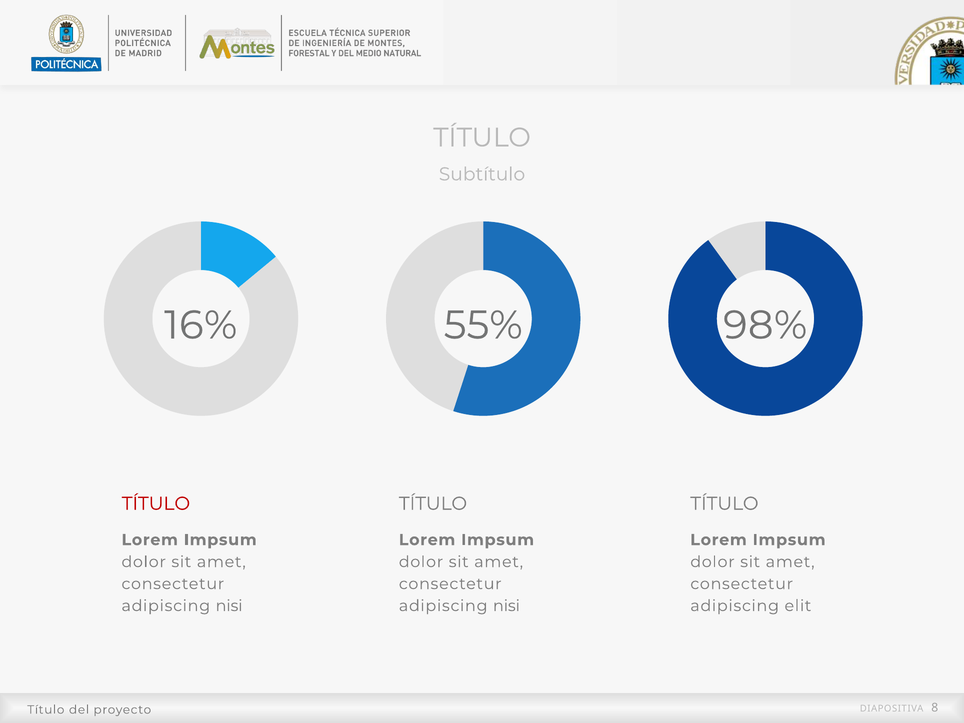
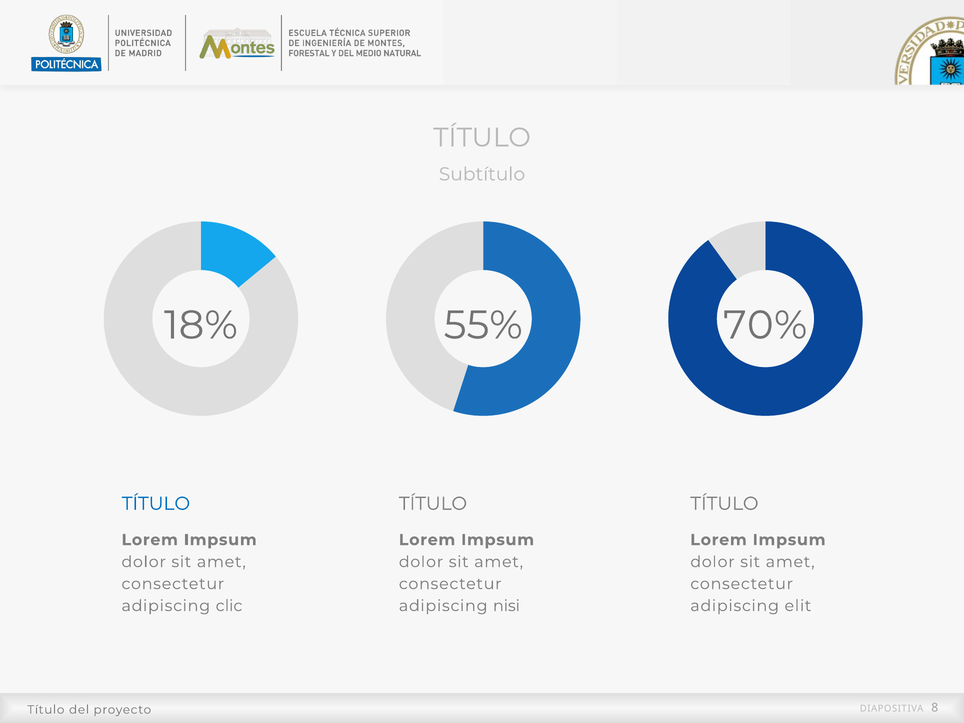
16%: 16% -> 18%
98%: 98% -> 70%
TÍTULO at (156, 504) colour: red -> blue
nisi at (229, 606): nisi -> clic
